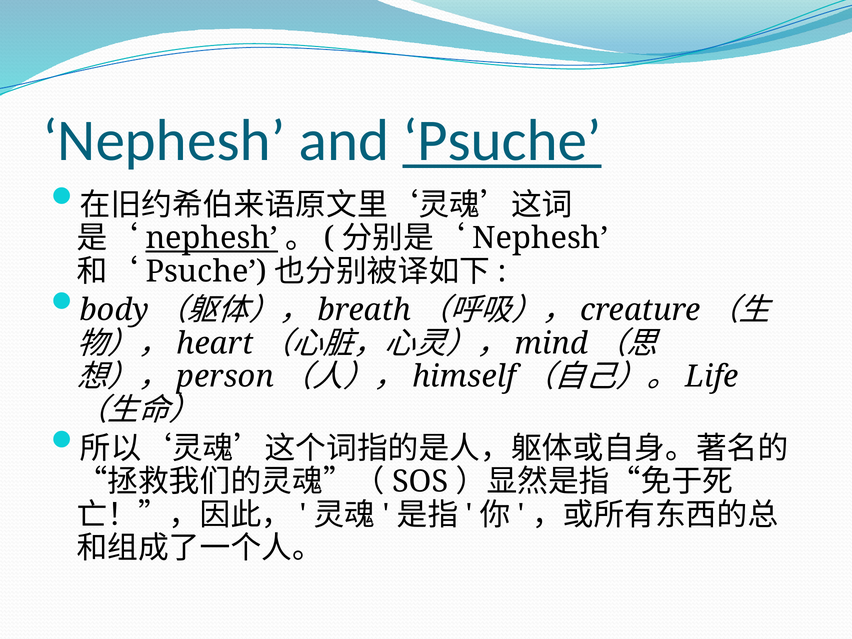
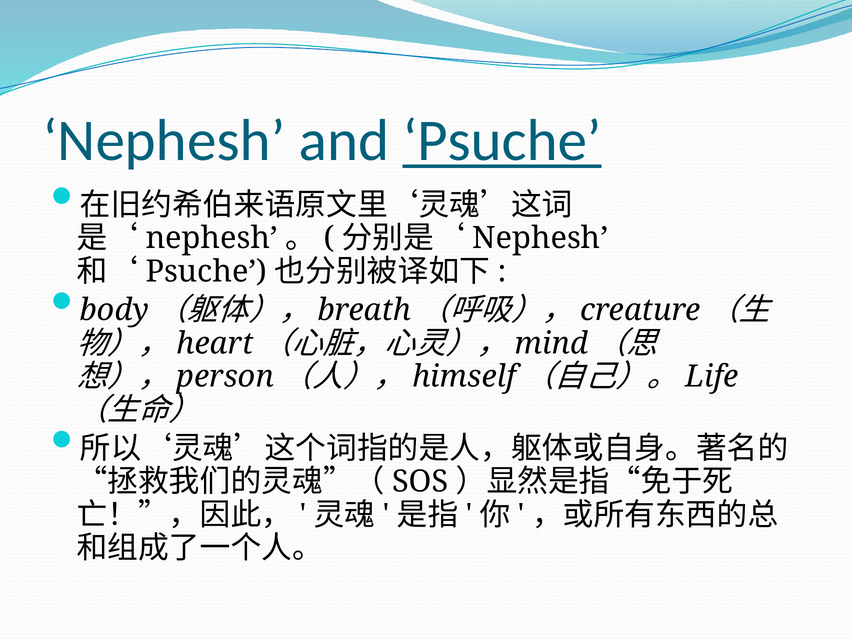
nephesh at (212, 238) underline: present -> none
